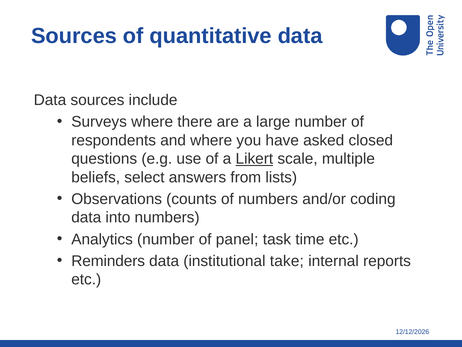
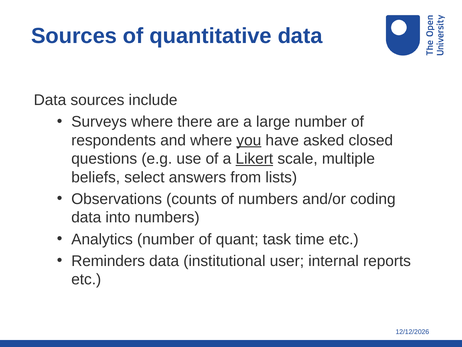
you underline: none -> present
panel: panel -> quant
take: take -> user
